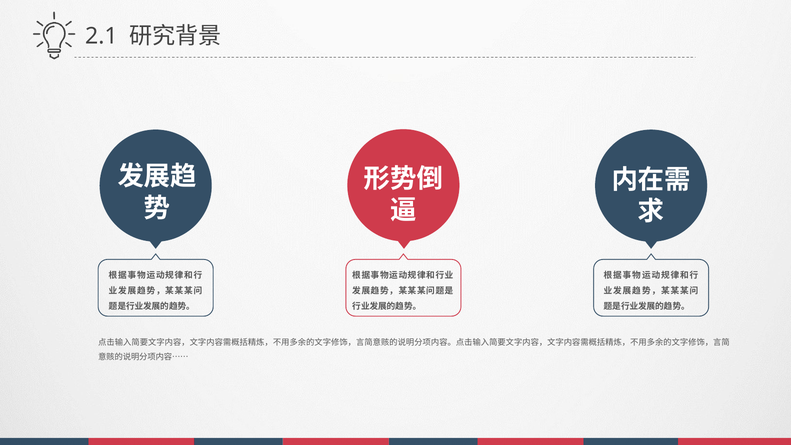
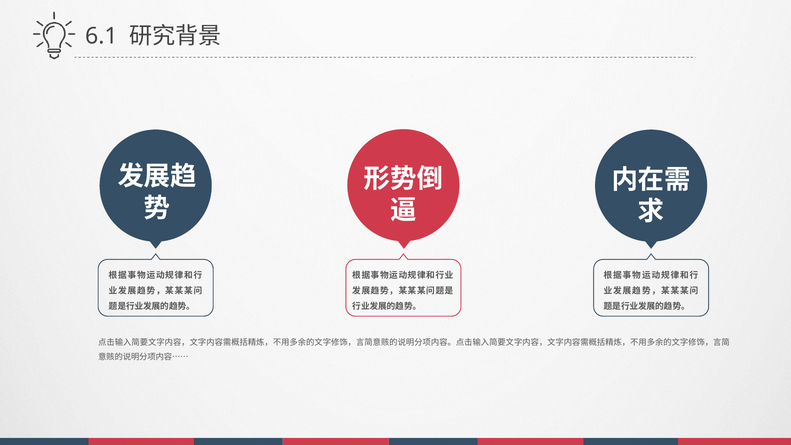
2.1: 2.1 -> 6.1
